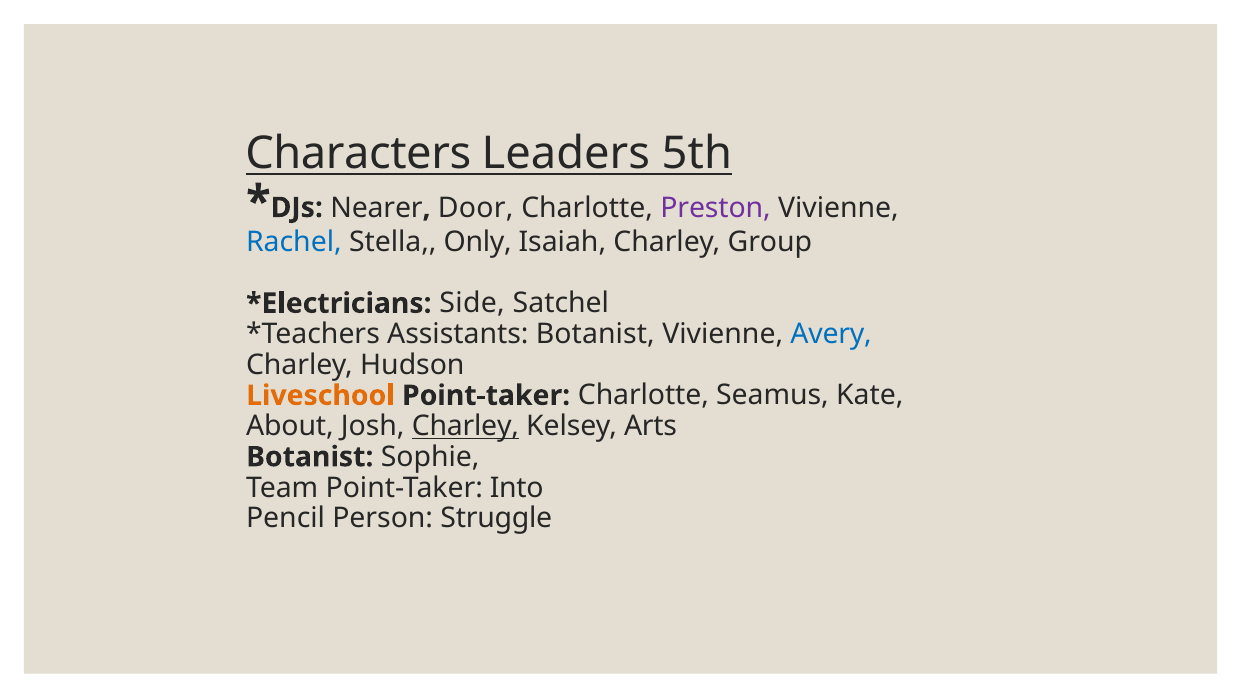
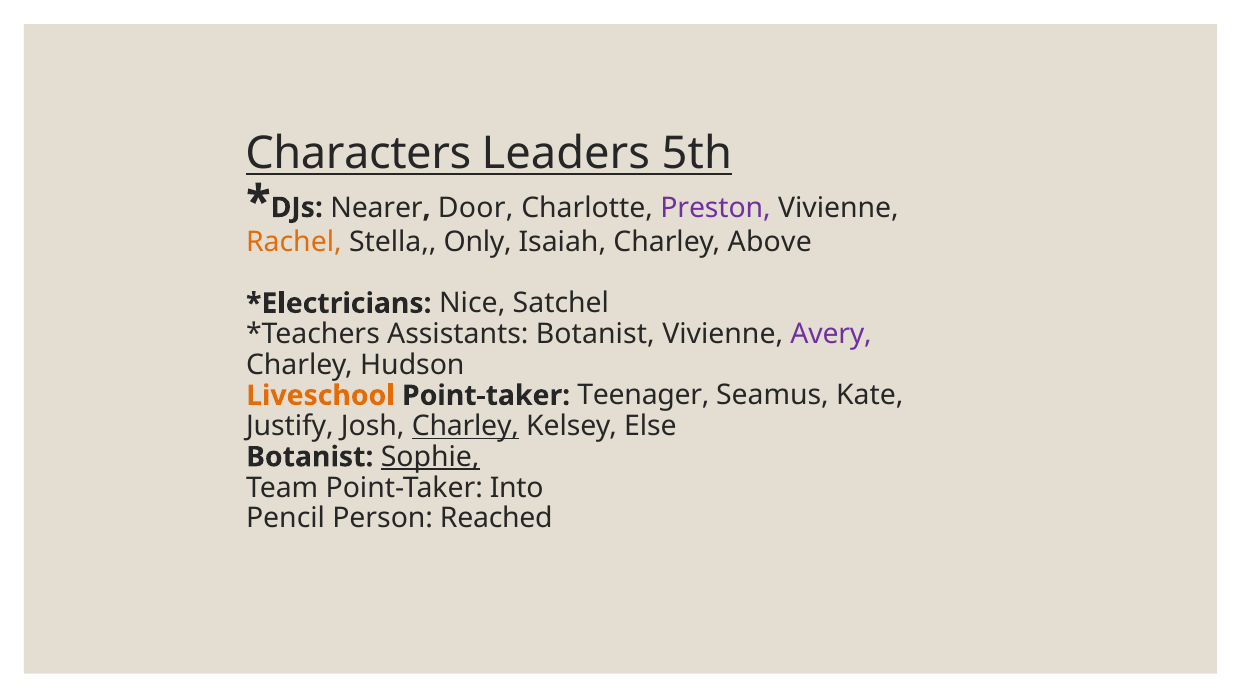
Rachel colour: blue -> orange
Group: Group -> Above
Side: Side -> Nice
Avery colour: blue -> purple
Point-taker Charlotte: Charlotte -> Teenager
About: About -> Justify
Arts: Arts -> Else
Sophie underline: none -> present
Struggle: Struggle -> Reached
